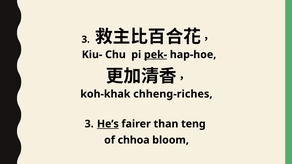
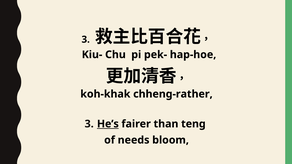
pek- underline: present -> none
chheng-riches: chheng-riches -> chheng-rather
chhoa: chhoa -> needs
